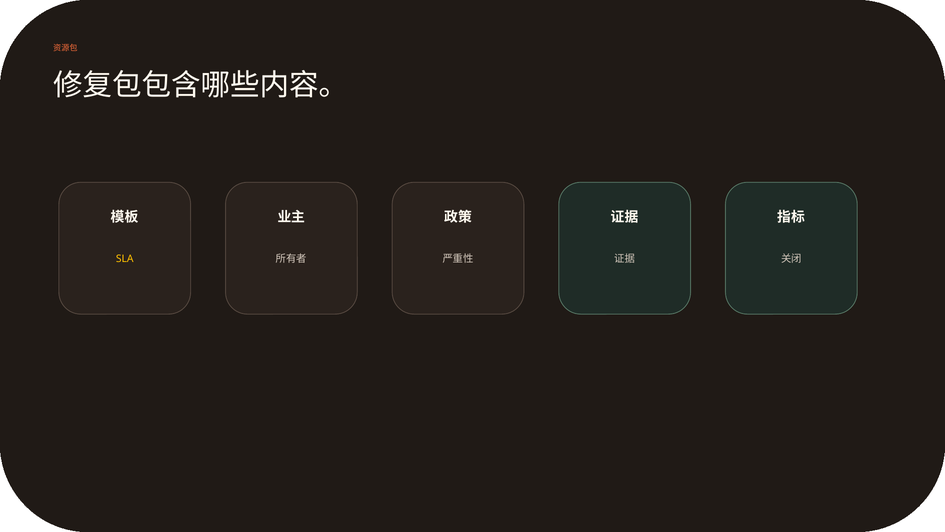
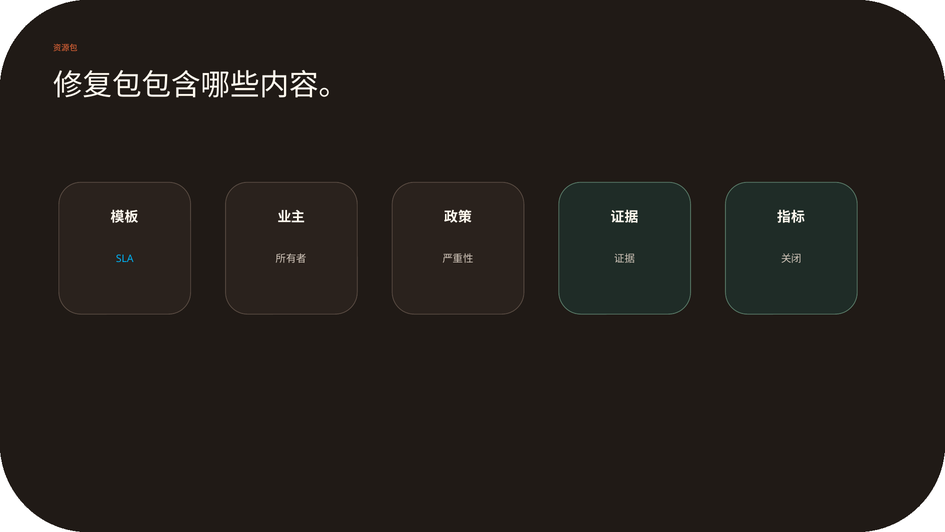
SLA colour: yellow -> light blue
